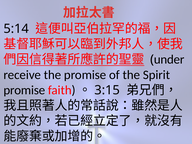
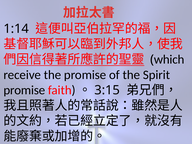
5:14: 5:14 -> 1:14
under: under -> which
